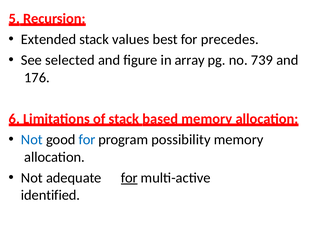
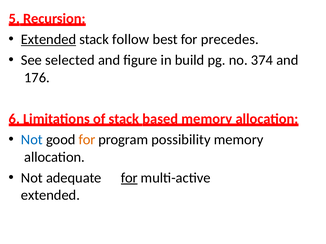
Extended at (49, 39) underline: none -> present
values: values -> follow
array: array -> build
739: 739 -> 374
for at (87, 140) colour: blue -> orange
identified at (50, 196): identified -> extended
